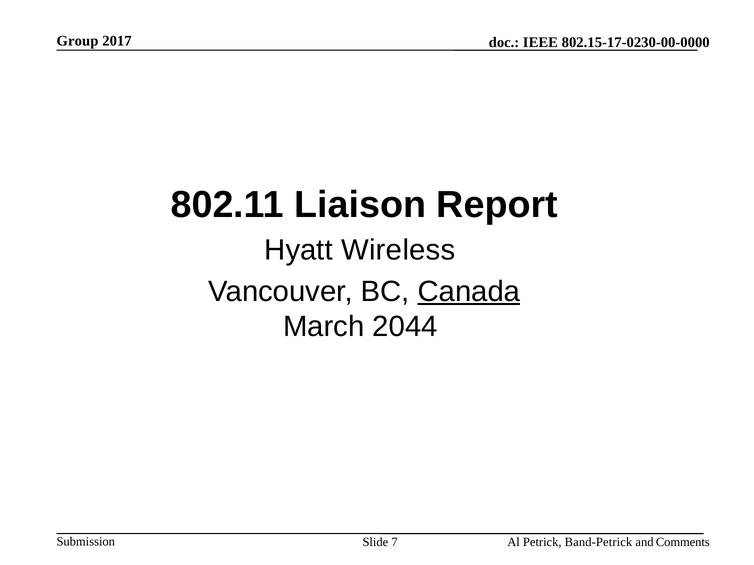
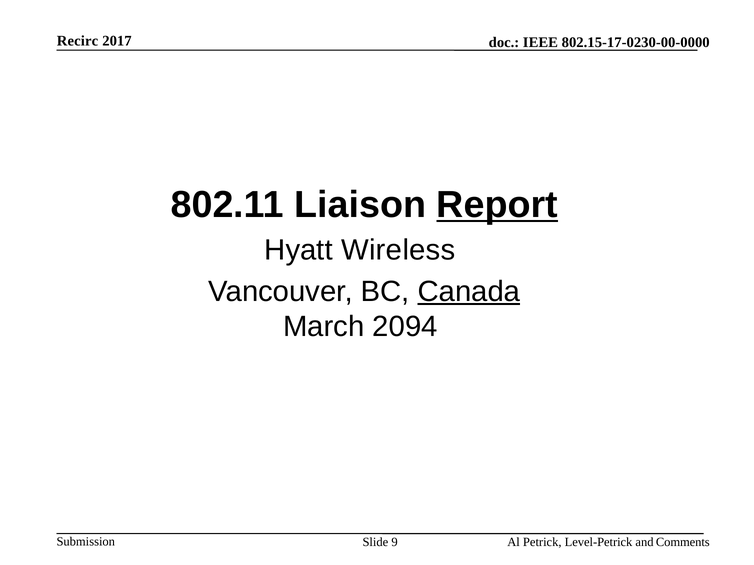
Group: Group -> Recirc
Report underline: none -> present
2044: 2044 -> 2094
7: 7 -> 9
Band-Petrick: Band-Petrick -> Level-Petrick
